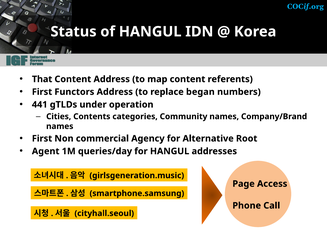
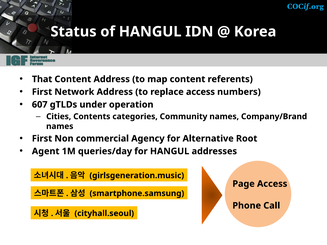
Functors: Functors -> Network
replace began: began -> access
441: 441 -> 607
